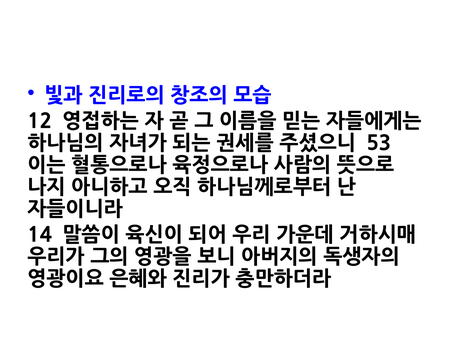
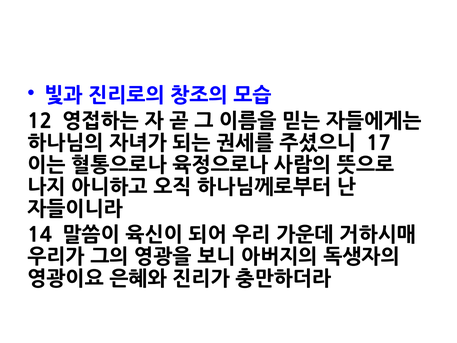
53: 53 -> 17
